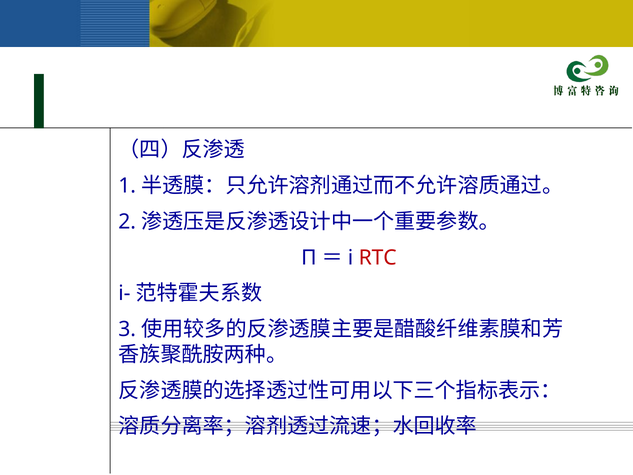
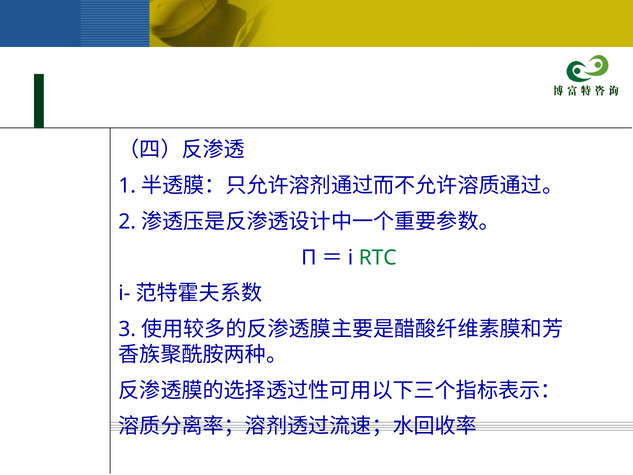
RTC colour: red -> green
